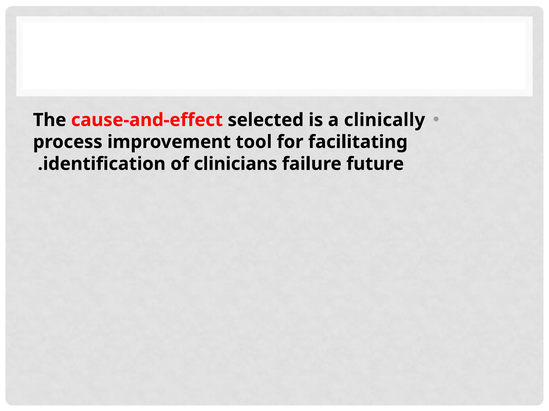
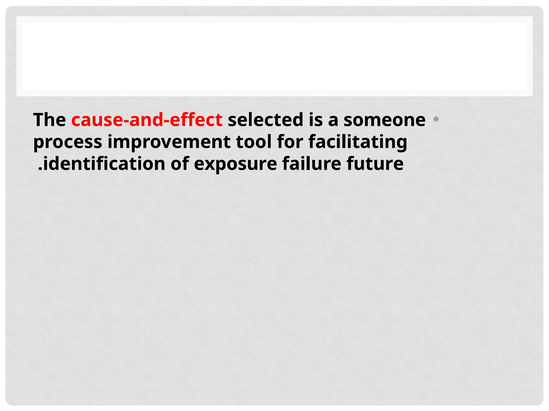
clinically: clinically -> someone
clinicians: clinicians -> exposure
